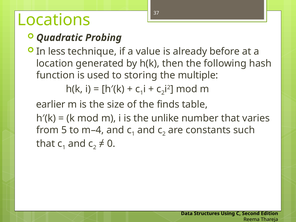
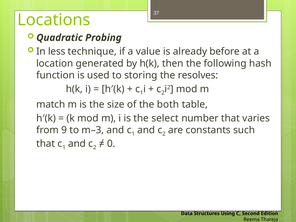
multiple: multiple -> resolves
earlier: earlier -> match
finds: finds -> both
unlike: unlike -> select
5: 5 -> 9
m–4: m–4 -> m–3
